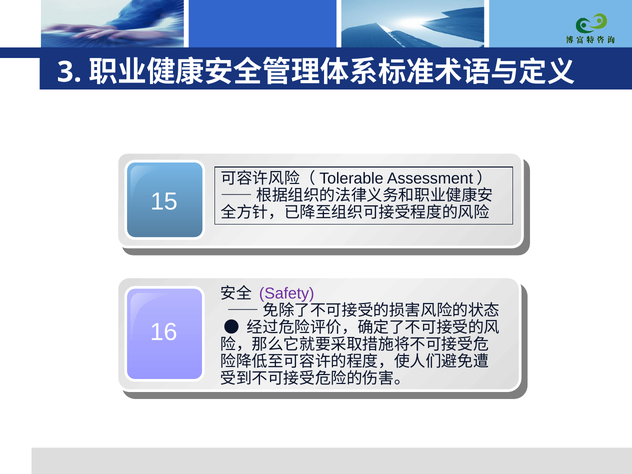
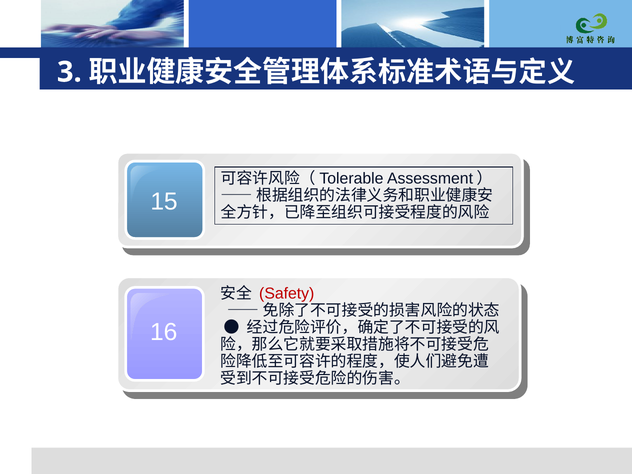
Safety colour: purple -> red
